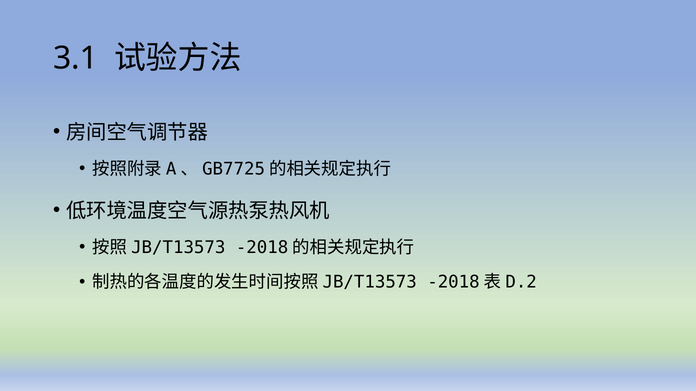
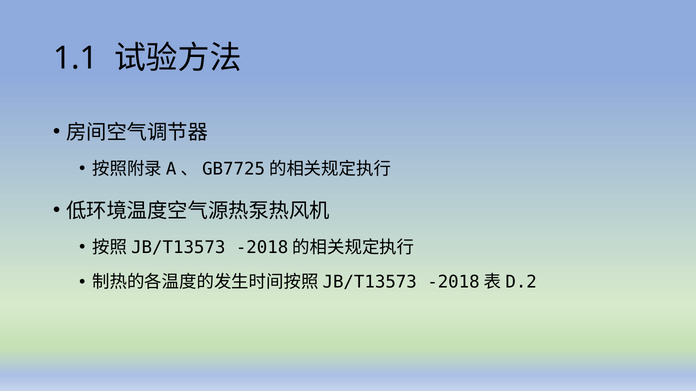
3.1: 3.1 -> 1.1
